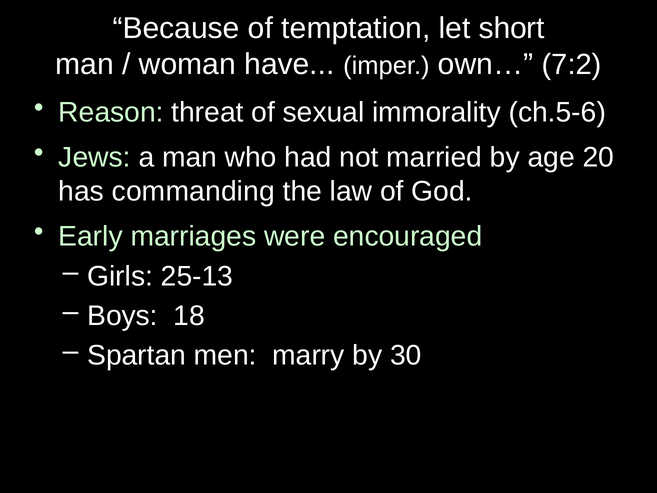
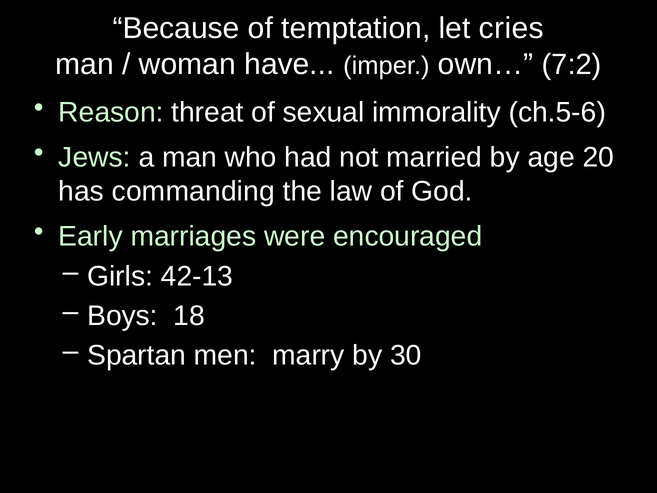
short: short -> cries
25-13: 25-13 -> 42-13
